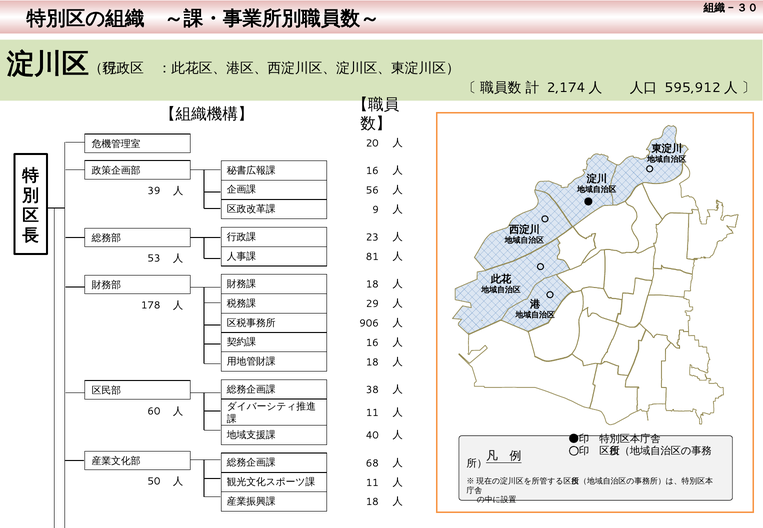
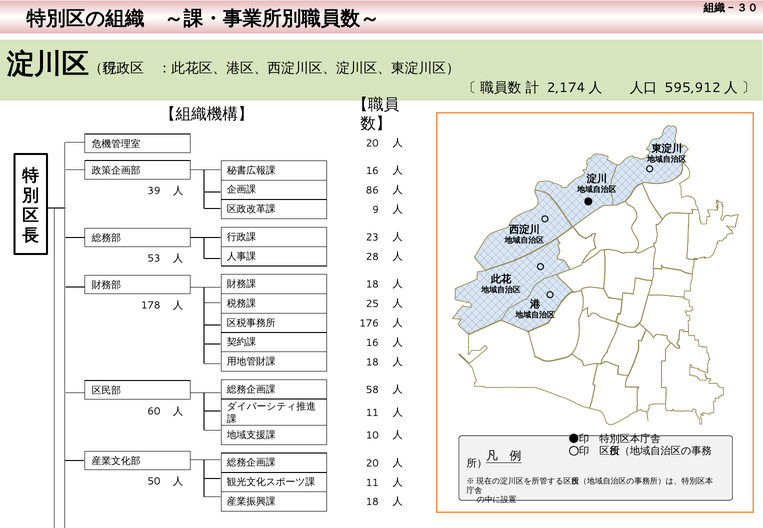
56: 56 -> 86
81: 81 -> 28
29: 29 -> 25
906: 906 -> 176
38: 38 -> 58
40: 40 -> 10
68 at (372, 463): 68 -> 20
